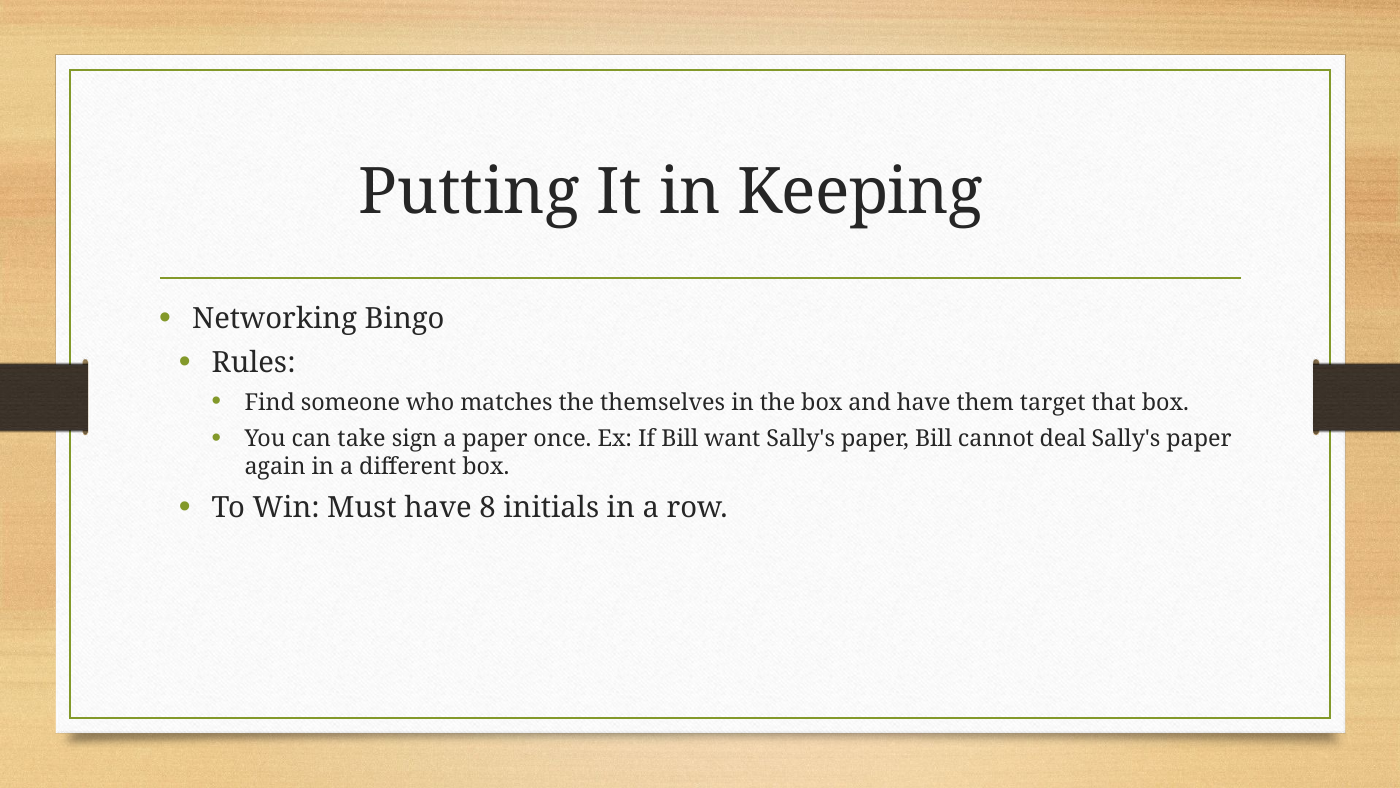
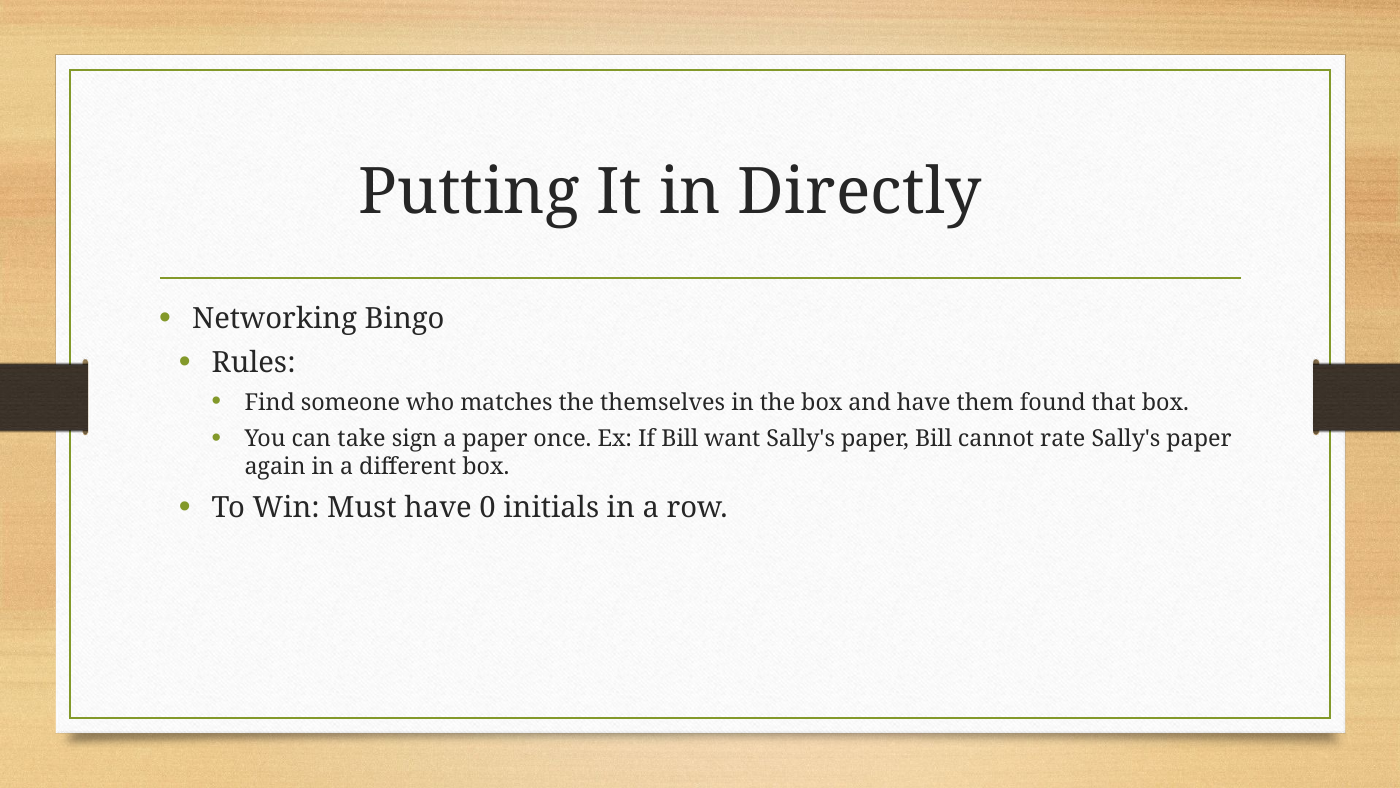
Keeping: Keeping -> Directly
target: target -> found
deal: deal -> rate
8: 8 -> 0
